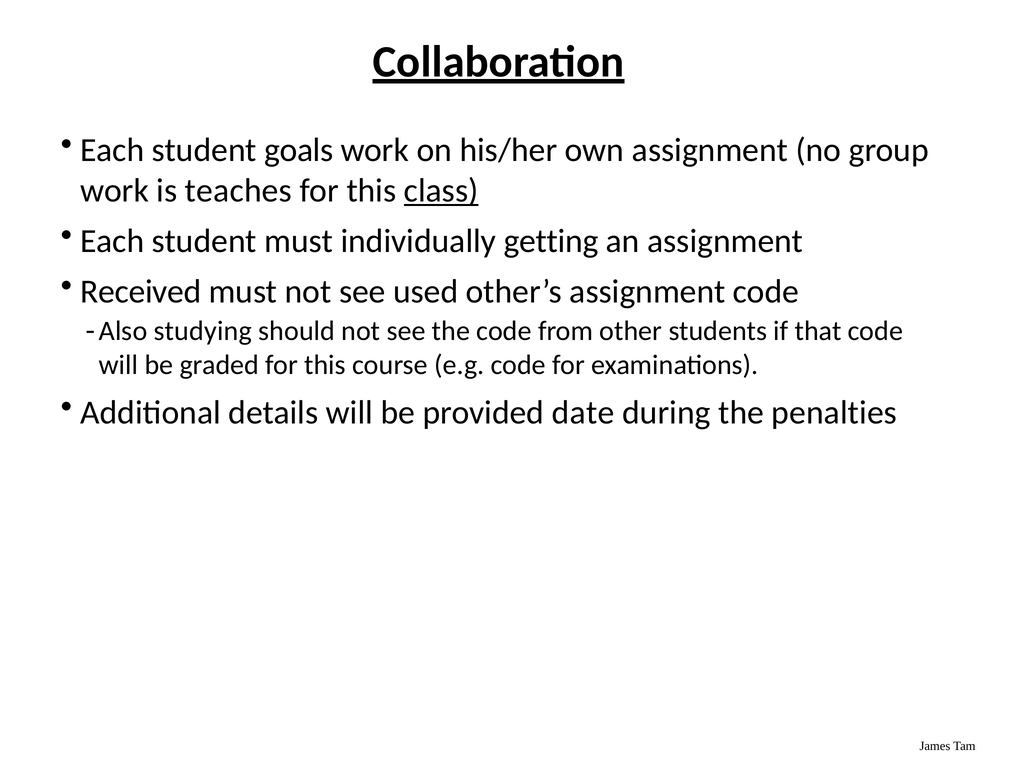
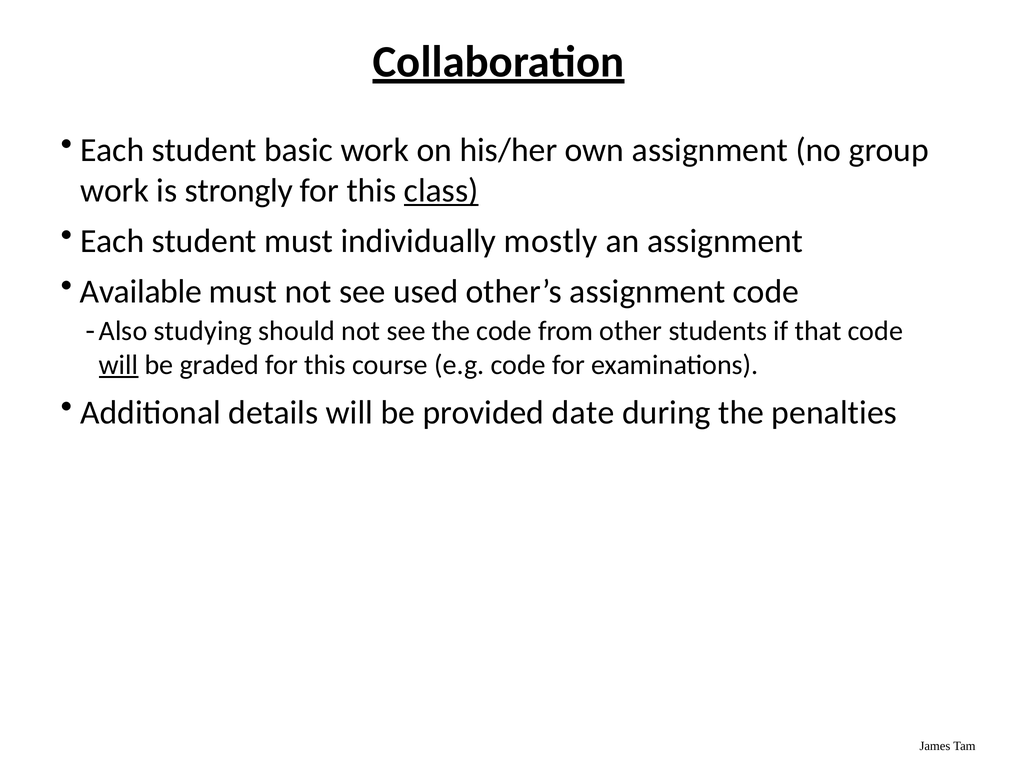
goals: goals -> basic
teaches: teaches -> strongly
getting: getting -> mostly
Received: Received -> Available
will at (119, 365) underline: none -> present
